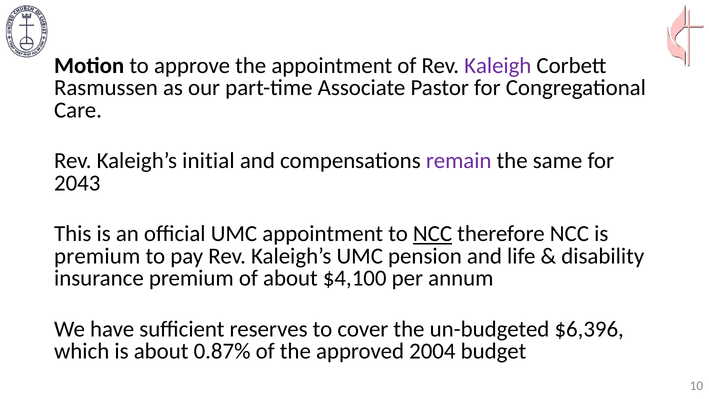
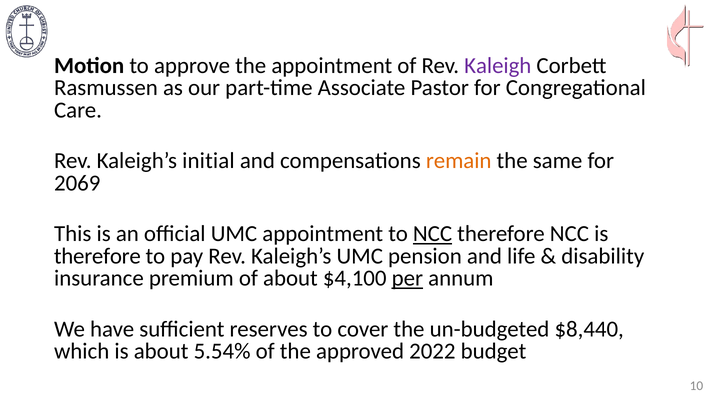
remain colour: purple -> orange
2043: 2043 -> 2069
premium at (97, 256): premium -> therefore
per underline: none -> present
$6,396: $6,396 -> $8,440
0.87%: 0.87% -> 5.54%
2004: 2004 -> 2022
